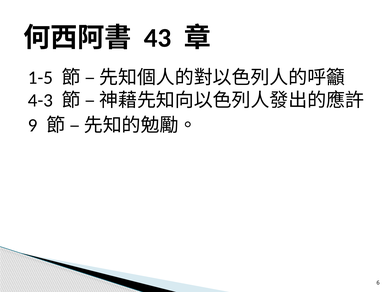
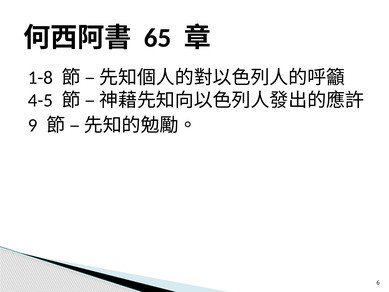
43: 43 -> 65
1-5: 1-5 -> 1-8
4-3: 4-3 -> 4-5
